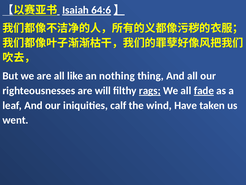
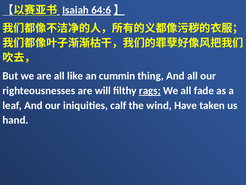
nothing: nothing -> cummin
fade underline: present -> none
went: went -> hand
